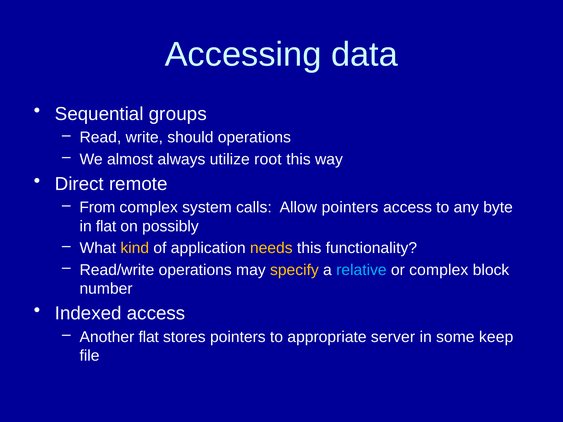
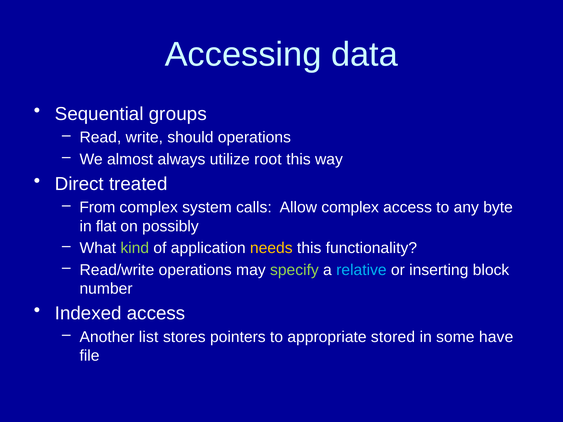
remote: remote -> treated
Allow pointers: pointers -> complex
kind colour: yellow -> light green
specify colour: yellow -> light green
or complex: complex -> inserting
Another flat: flat -> list
server: server -> stored
keep: keep -> have
